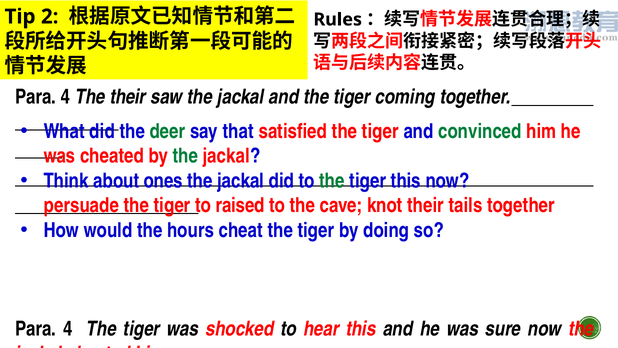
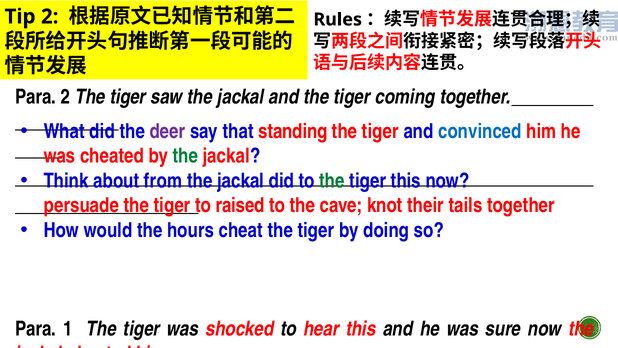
4 at (66, 97): 4 -> 2
their at (128, 97): their -> tiger
deer colour: green -> purple
satisfied: satisfied -> standing
convinced colour: green -> blue
ones: ones -> from
4 at (68, 329): 4 -> 1
